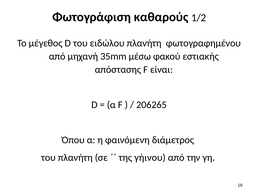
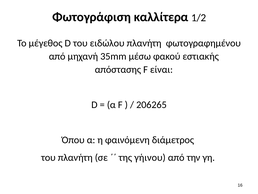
καθαρούς: καθαρούς -> καλλίτερα
